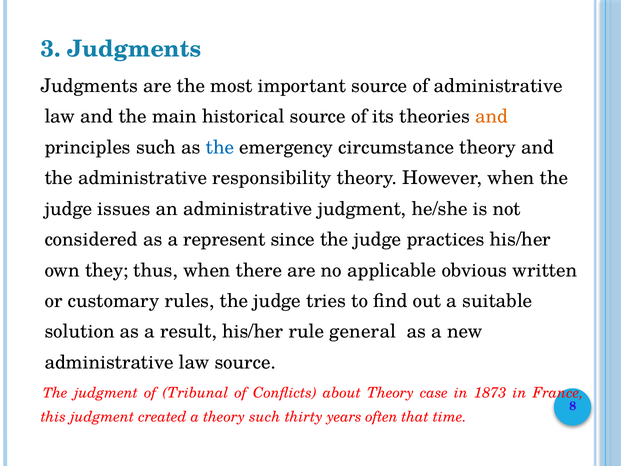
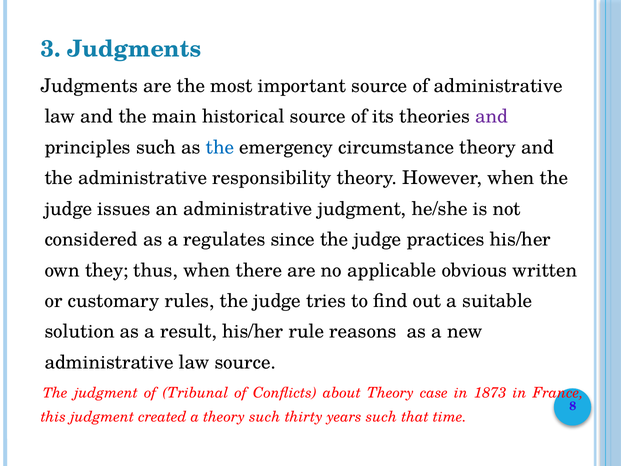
and at (492, 117) colour: orange -> purple
represent: represent -> regulates
general: general -> reasons
years often: often -> such
